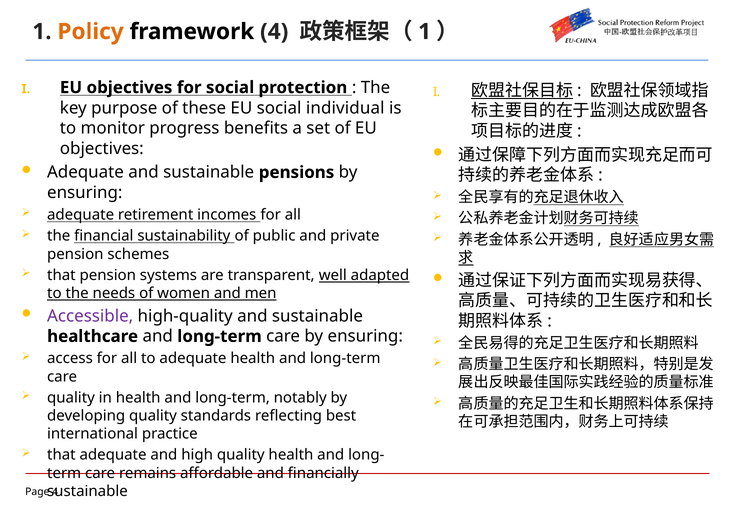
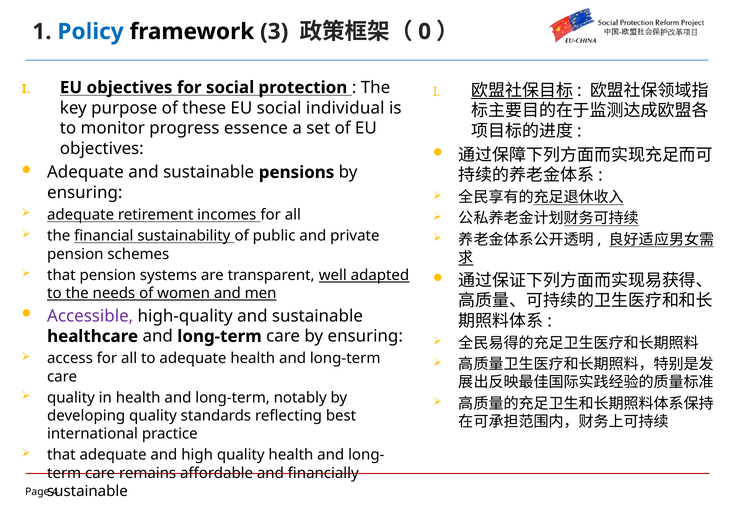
Policy colour: orange -> blue
framework 4: 4 -> 3
1 at (425, 32): 1 -> 0
benefits: benefits -> essence
